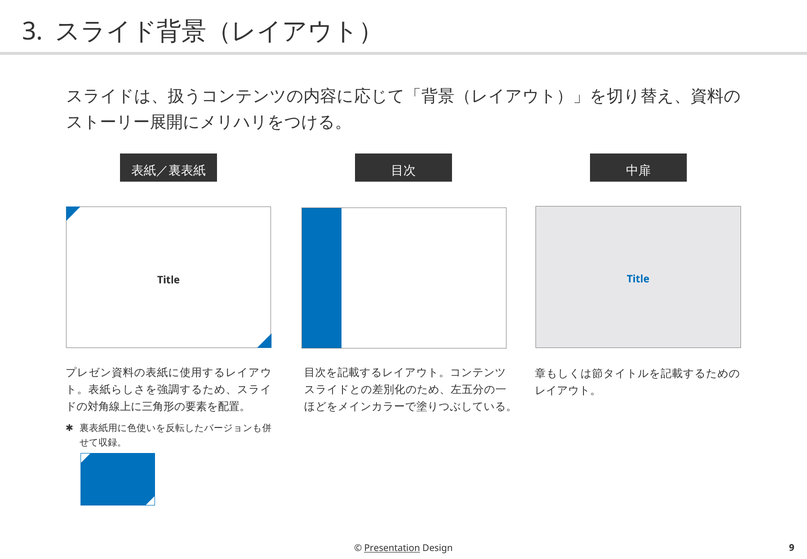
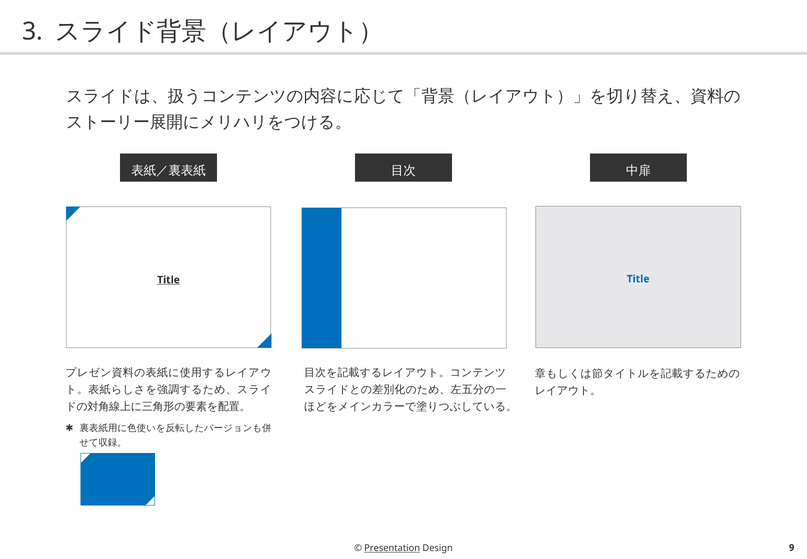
Title at (168, 280) underline: none -> present
